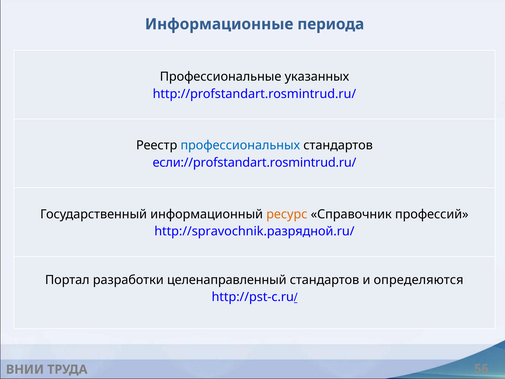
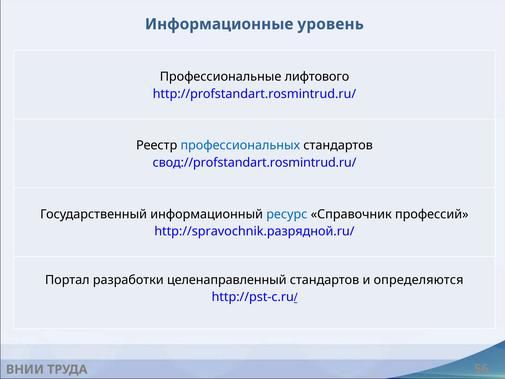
периода: периода -> уровень
указанных: указанных -> лифтового
если://profstandart.rosmintrud.ru/: если://profstandart.rosmintrud.ru/ -> свод://profstandart.rosmintrud.ru/
ресурс colour: orange -> blue
